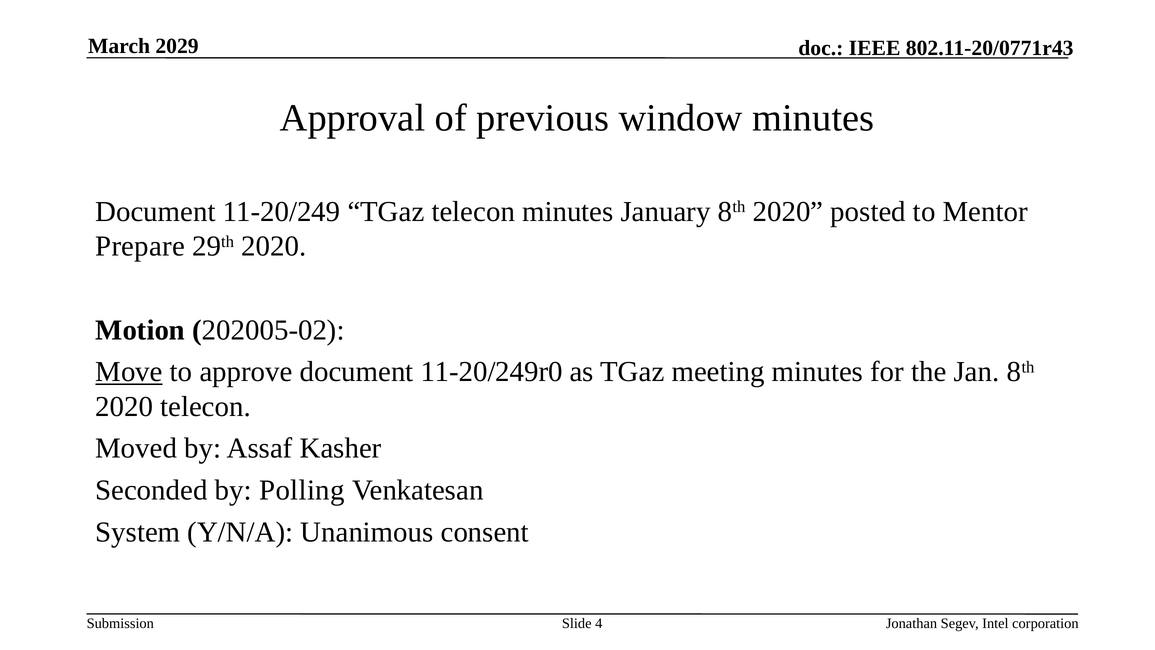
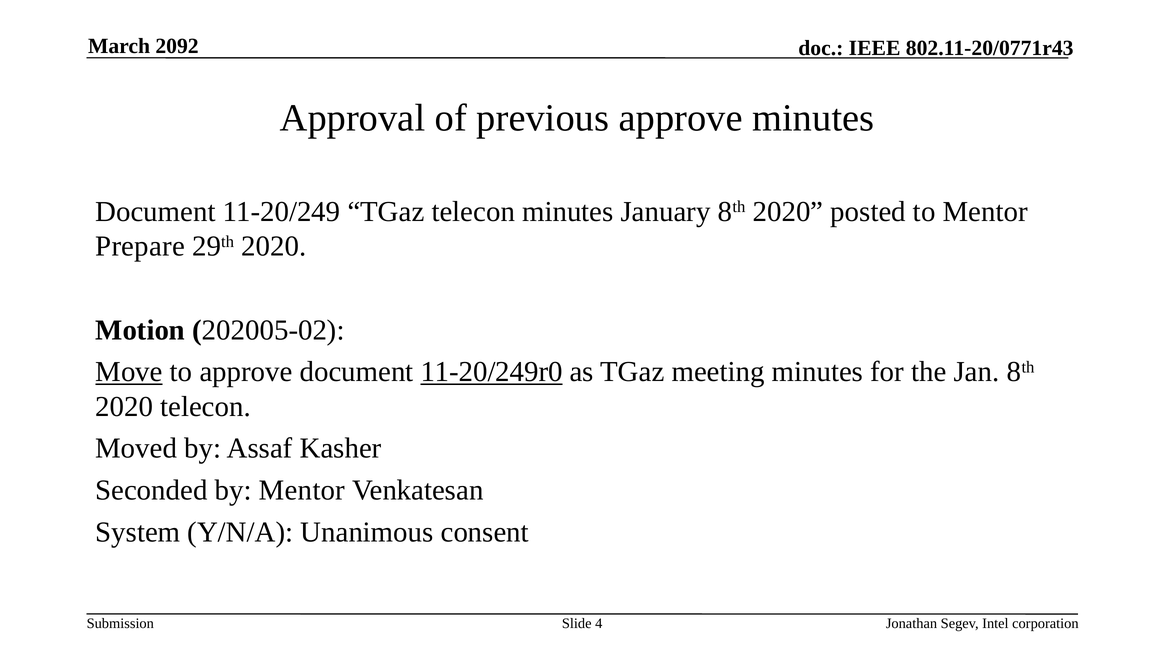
2029: 2029 -> 2092
previous window: window -> approve
11-20/249r0 underline: none -> present
by Polling: Polling -> Mentor
